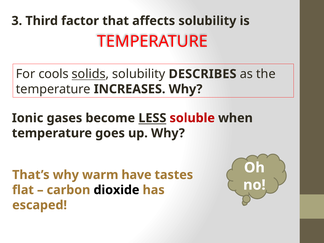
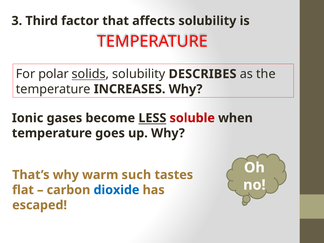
cools: cools -> polar
have: have -> such
dioxide colour: black -> blue
